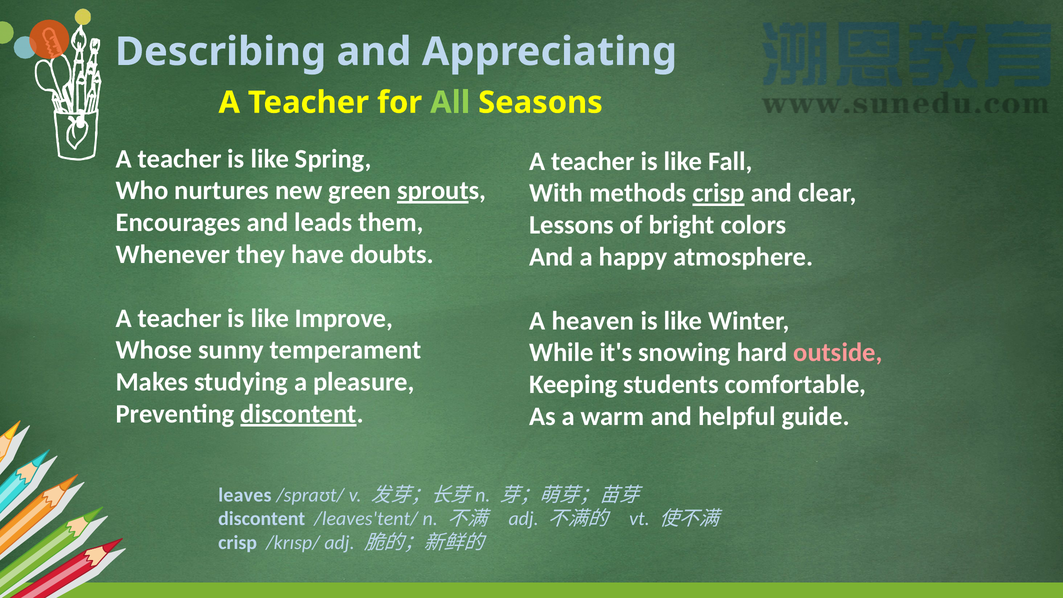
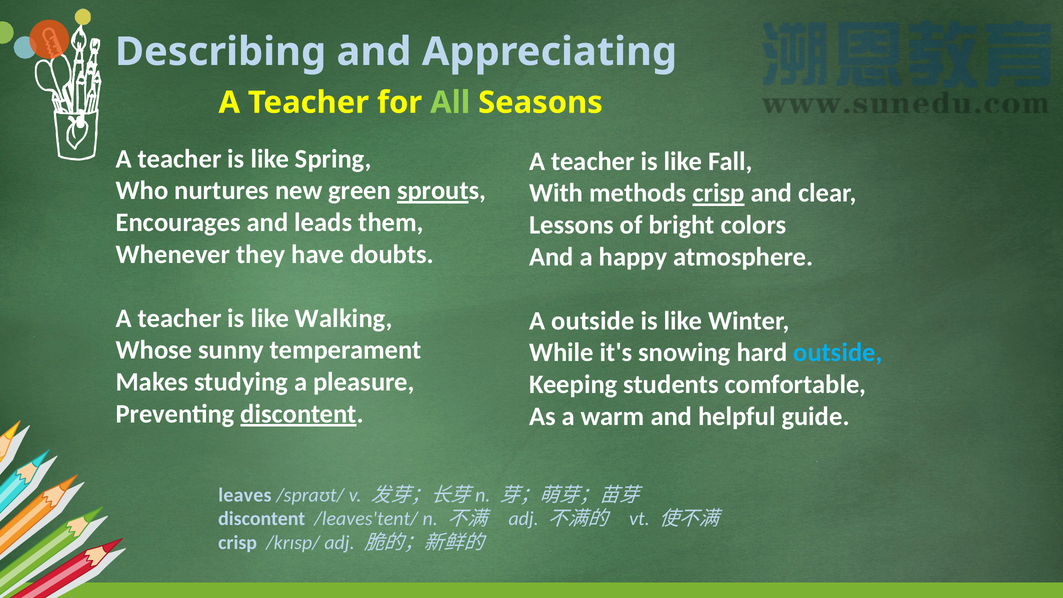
Improve: Improve -> Walking
A heaven: heaven -> outside
outside at (838, 353) colour: pink -> light blue
